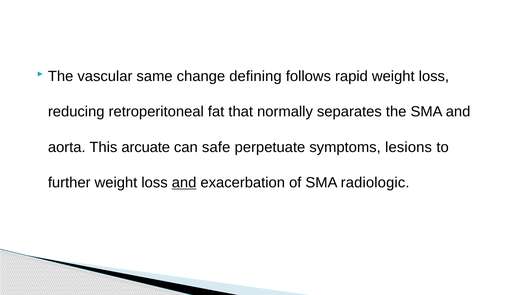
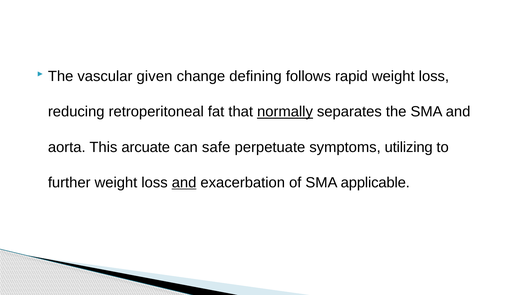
same: same -> given
normally underline: none -> present
lesions: lesions -> utilizing
radiologic: radiologic -> applicable
